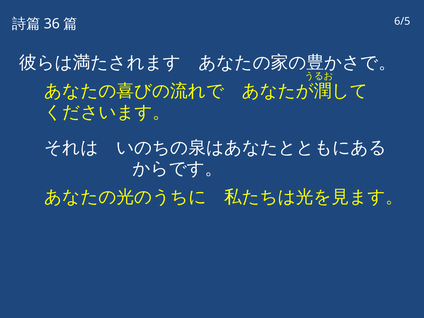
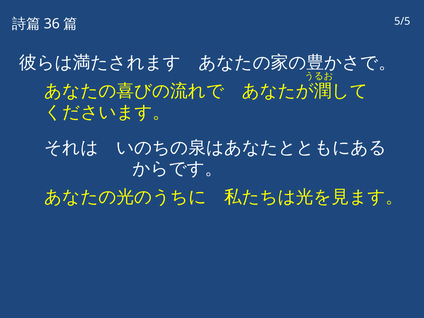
6/5: 6/5 -> 5/5
